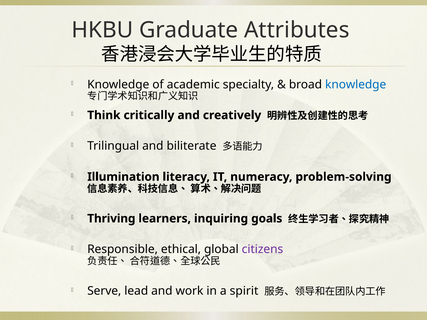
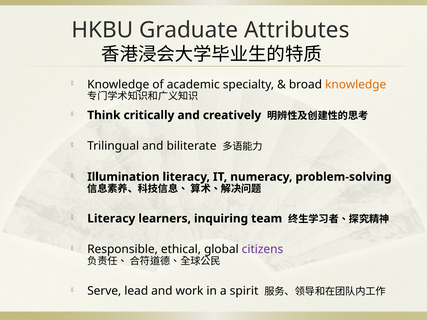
knowledge at (356, 84) colour: blue -> orange
Thriving at (111, 219): Thriving -> Literacy
goals: goals -> team
